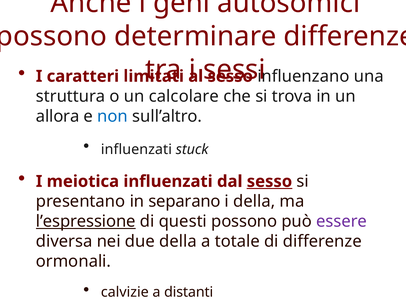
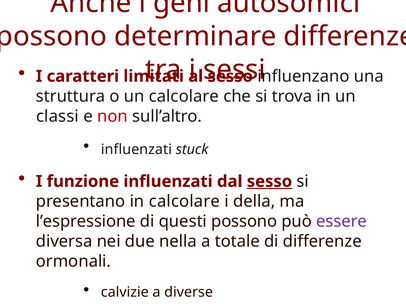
allora: allora -> classi
non colour: blue -> red
meiotica: meiotica -> funzione
in separano: separano -> calcolare
l’espressione underline: present -> none
due della: della -> nella
distanti: distanti -> diverse
